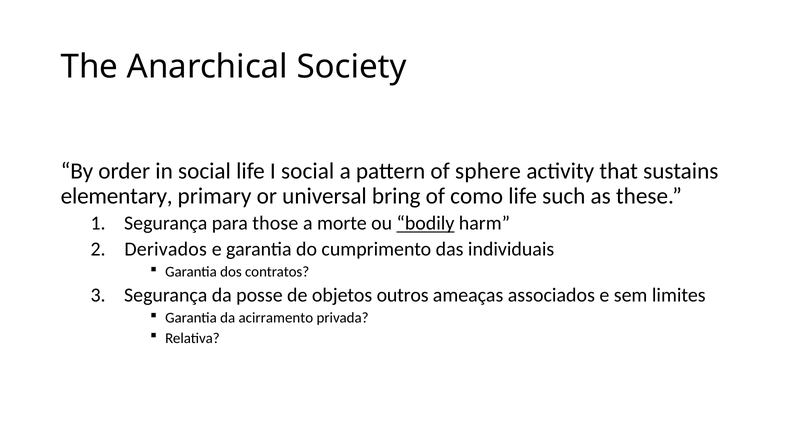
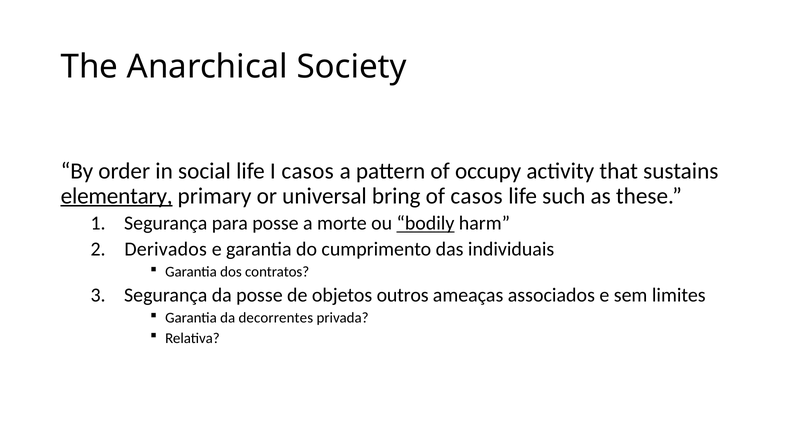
I social: social -> casos
sphere: sphere -> occupy
elementary underline: none -> present
of como: como -> casos
para those: those -> posse
acirramento: acirramento -> decorrentes
